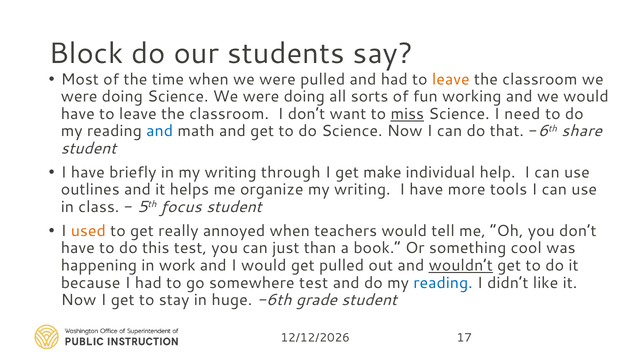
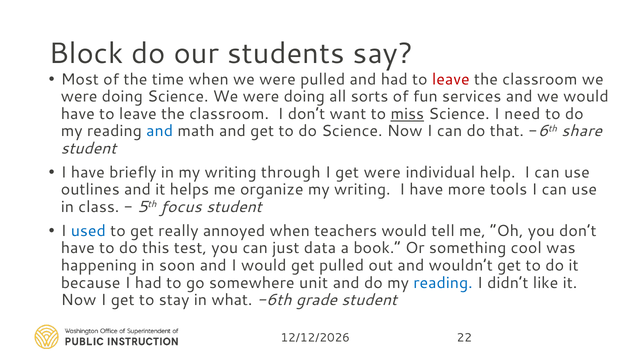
leave at (451, 79) colour: orange -> red
working: working -> services
get make: make -> were
used colour: orange -> blue
than: than -> data
work: work -> soon
wouldn’t underline: present -> none
somewhere test: test -> unit
huge: huge -> what
17: 17 -> 22
